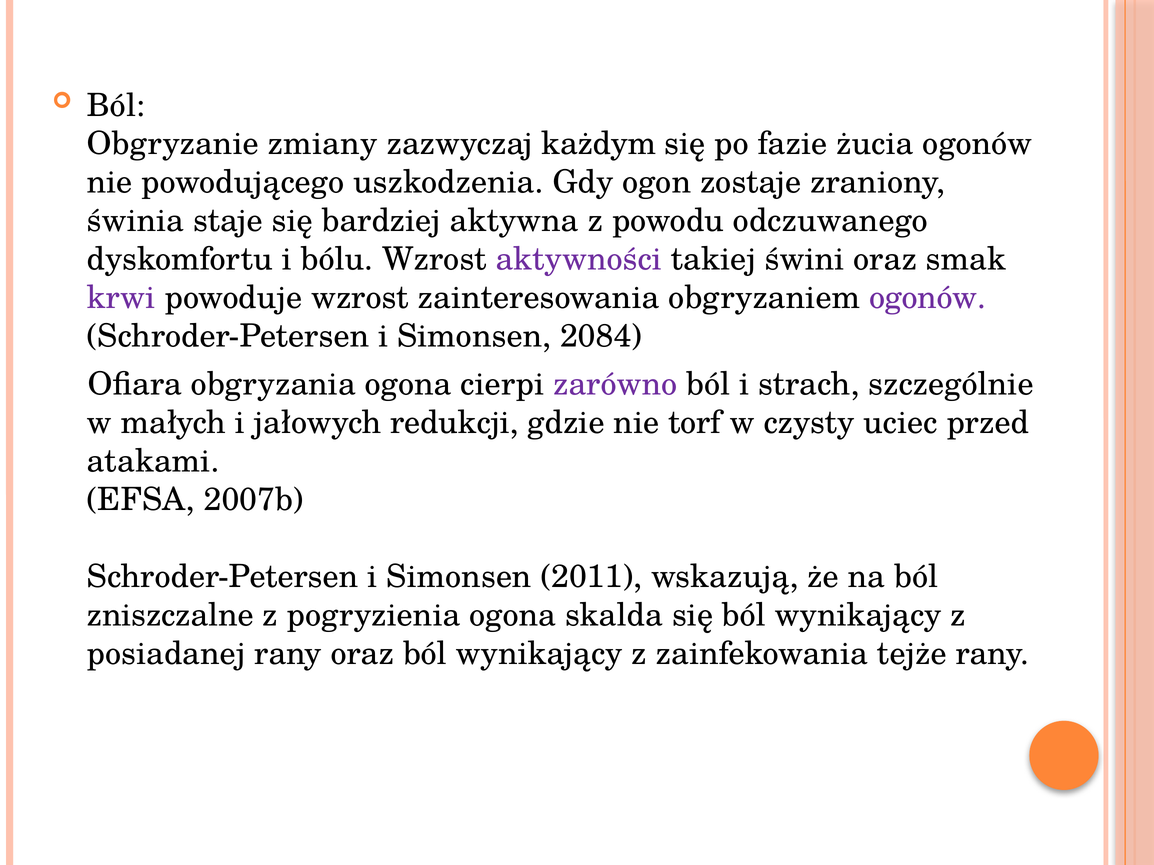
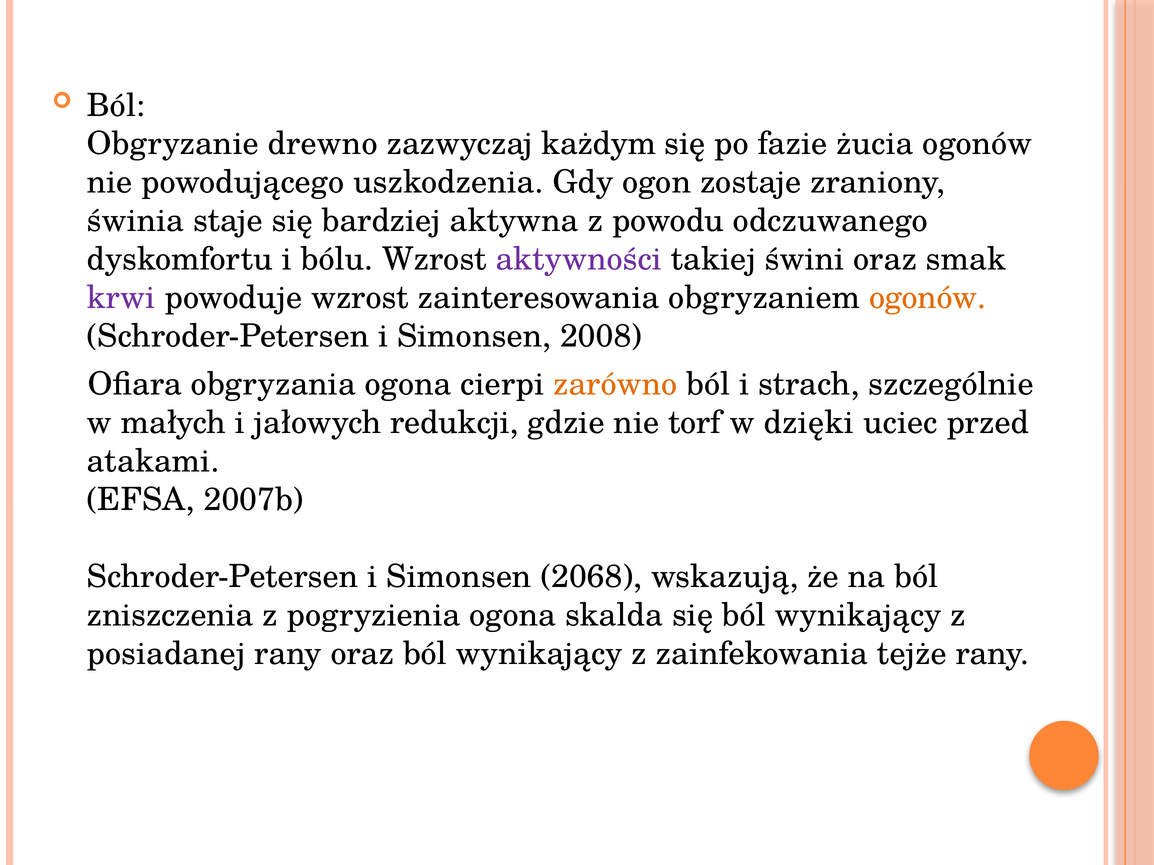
zmiany: zmiany -> drewno
ogonów at (928, 298) colour: purple -> orange
2084: 2084 -> 2008
zarówno colour: purple -> orange
czysty: czysty -> dzięki
2011: 2011 -> 2068
zniszczalne: zniszczalne -> zniszczenia
